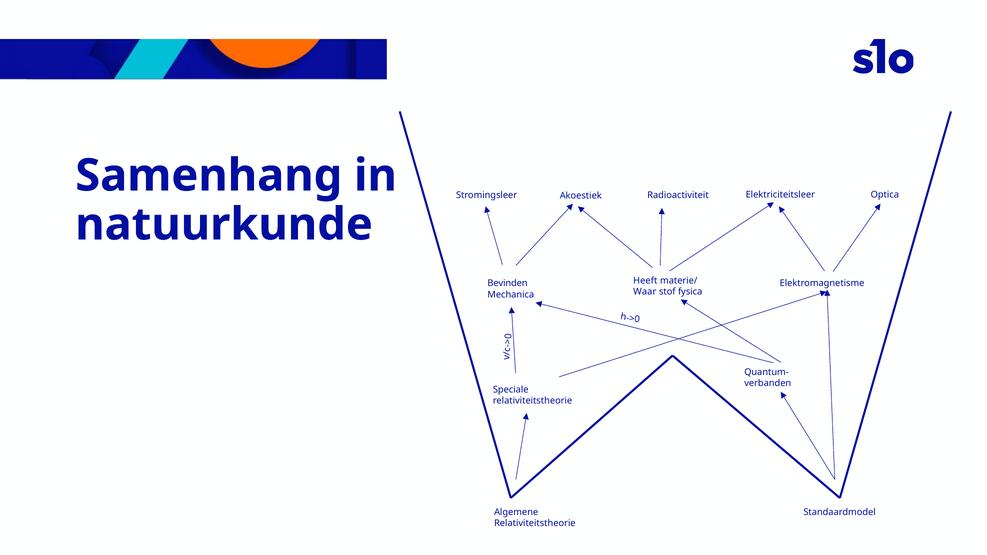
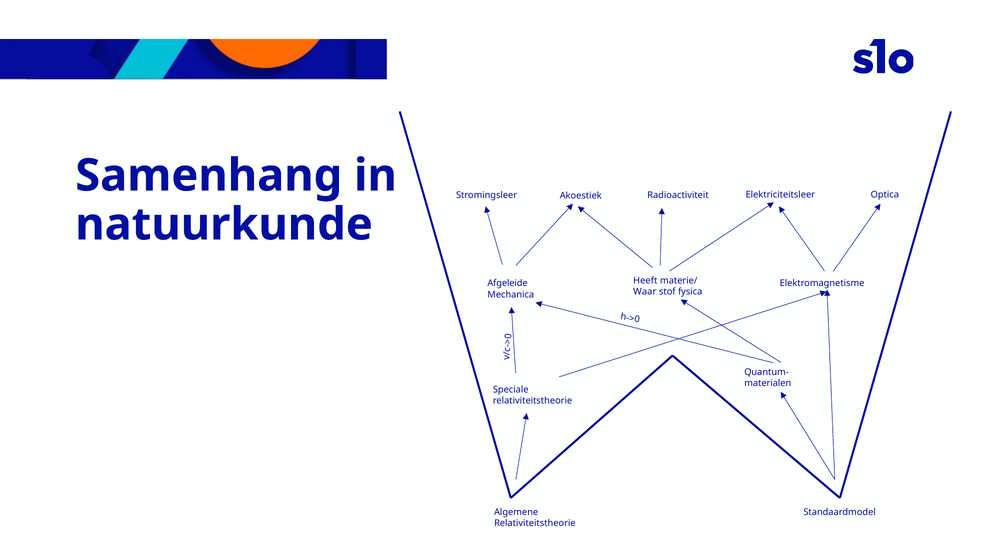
Bevinden: Bevinden -> Afgeleide
verbanden: verbanden -> materialen
